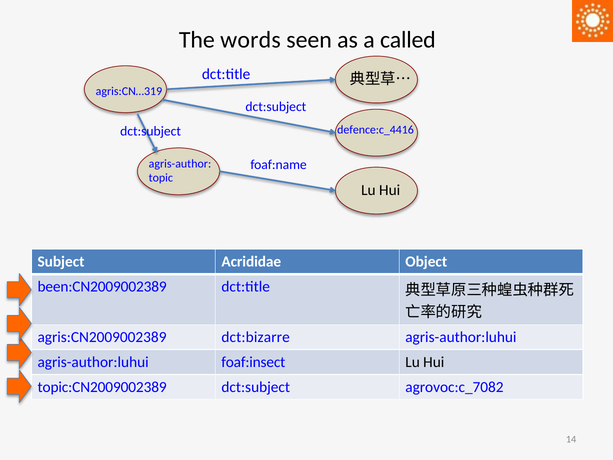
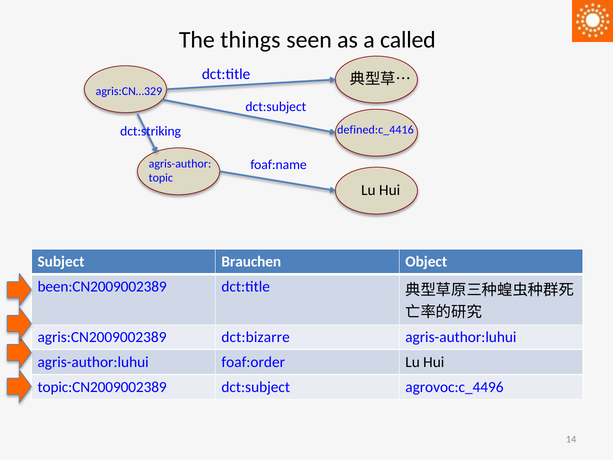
words: words -> things
agris:CN…319: agris:CN…319 -> agris:CN…329
defence:c_4416: defence:c_4416 -> defined:c_4416
dct:subject at (151, 131): dct:subject -> dct:striking
Acrididae: Acrididae -> Brauchen
foaf:insect: foaf:insect -> foaf:order
agrovoc:c_7082: agrovoc:c_7082 -> agrovoc:c_4496
